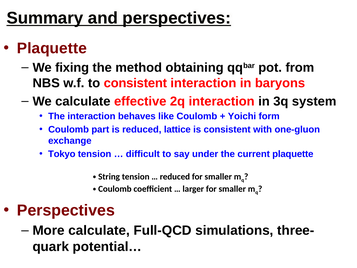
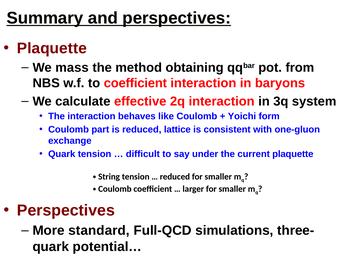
fixing: fixing -> mass
to consistent: consistent -> coefficient
Tokyo at (62, 154): Tokyo -> Quark
More calculate: calculate -> standard
